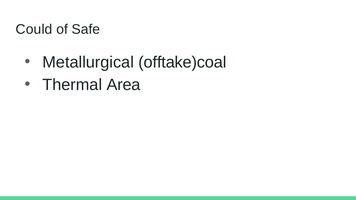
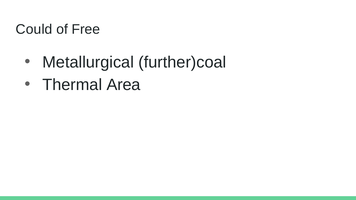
Safe: Safe -> Free
offtake)coal: offtake)coal -> further)coal
